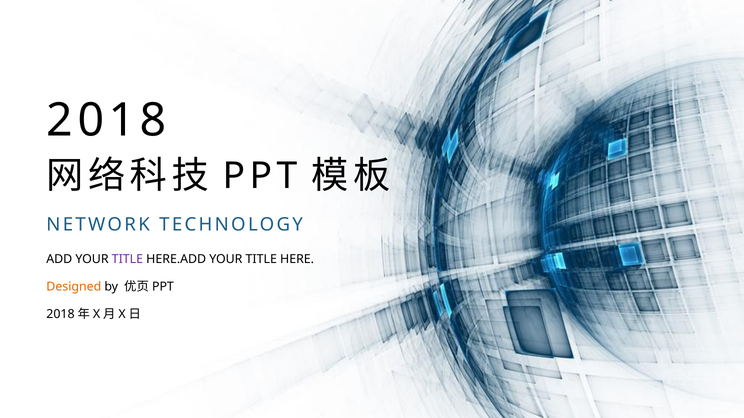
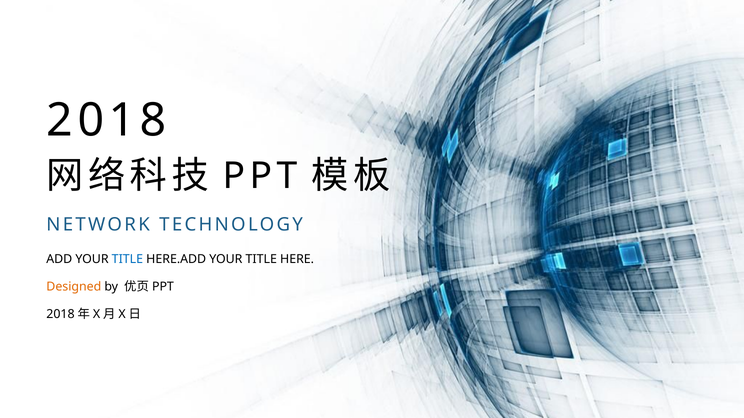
TITLE at (127, 260) colour: purple -> blue
